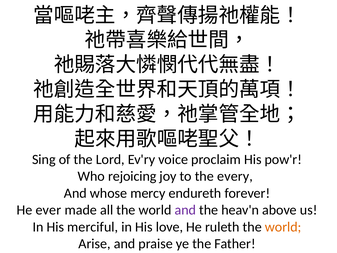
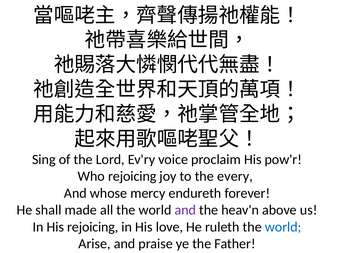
ever: ever -> shall
His merciful: merciful -> rejoicing
world at (283, 227) colour: orange -> blue
